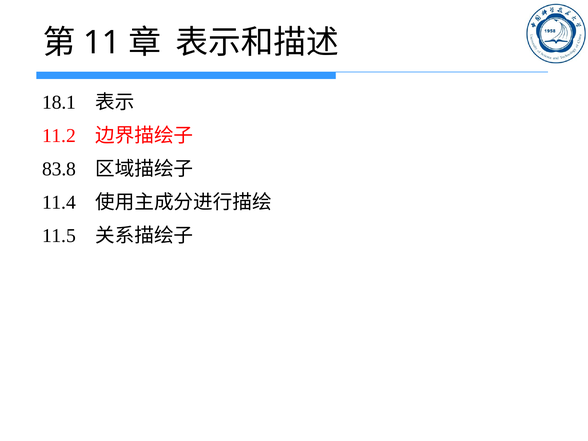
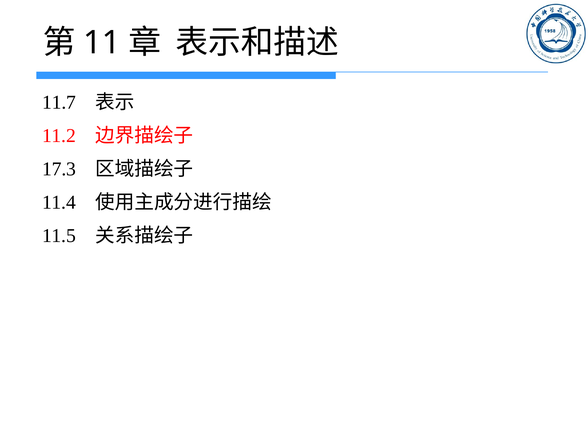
18.1: 18.1 -> 11.7
83.8: 83.8 -> 17.3
